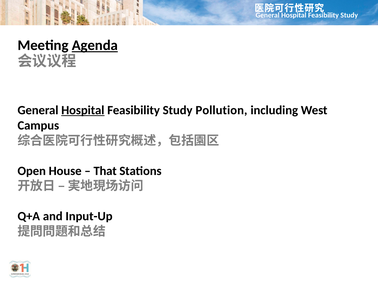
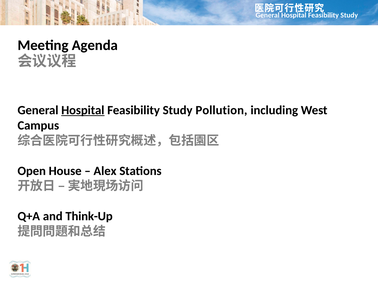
Agenda underline: present -> none
That: That -> Alex
Input-Up: Input-Up -> Think-Up
